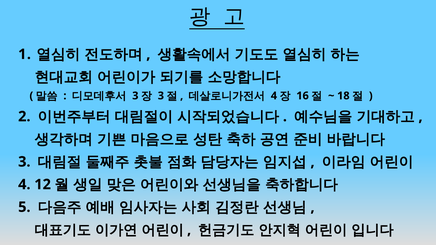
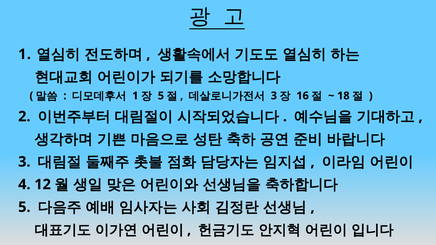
3 at (135, 96): 3 -> 1
3 at (161, 96): 3 -> 5
4 at (274, 96): 4 -> 3
